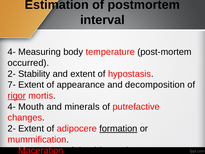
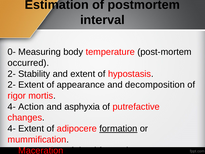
4- at (12, 52): 4- -> 0-
7- at (12, 85): 7- -> 2-
rigor underline: present -> none
Mouth: Mouth -> Action
minerals: minerals -> asphyxia
2- at (12, 128): 2- -> 4-
